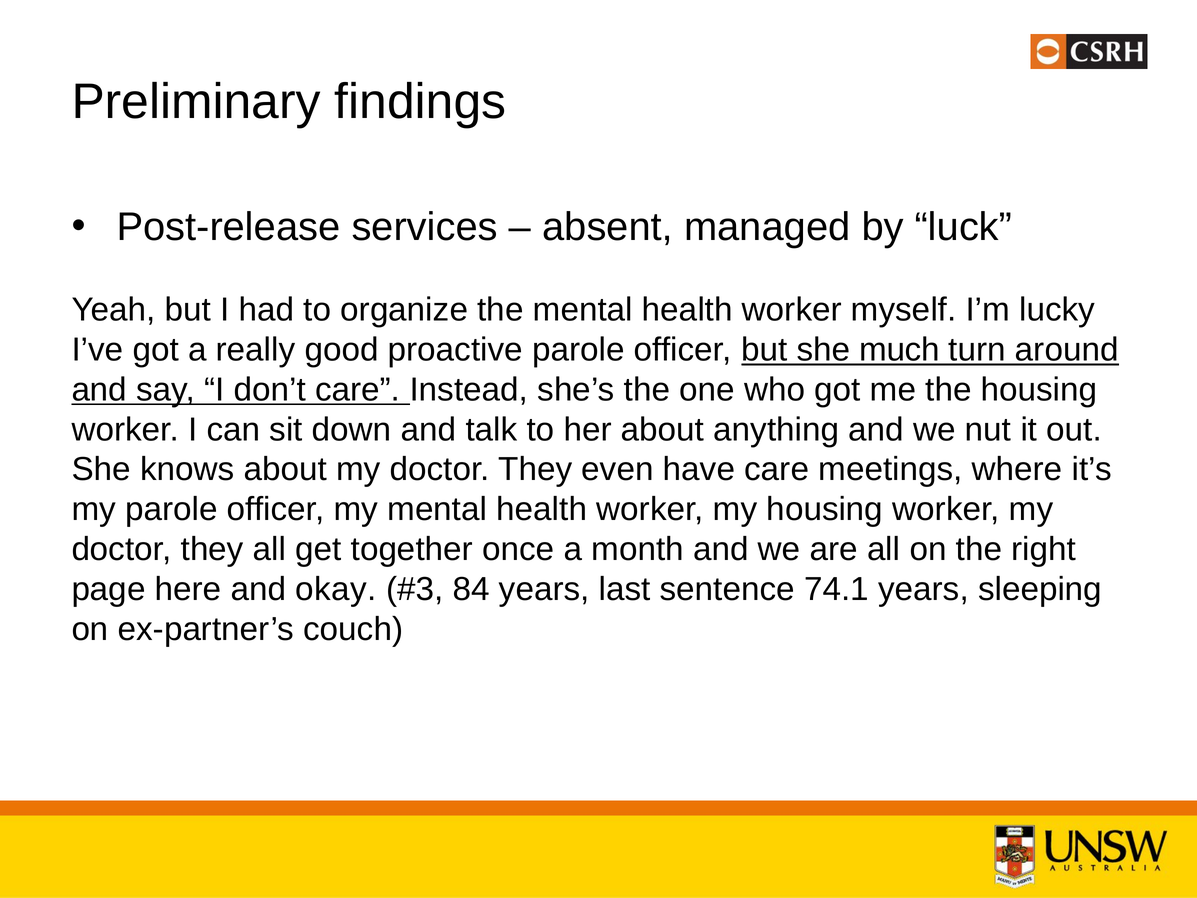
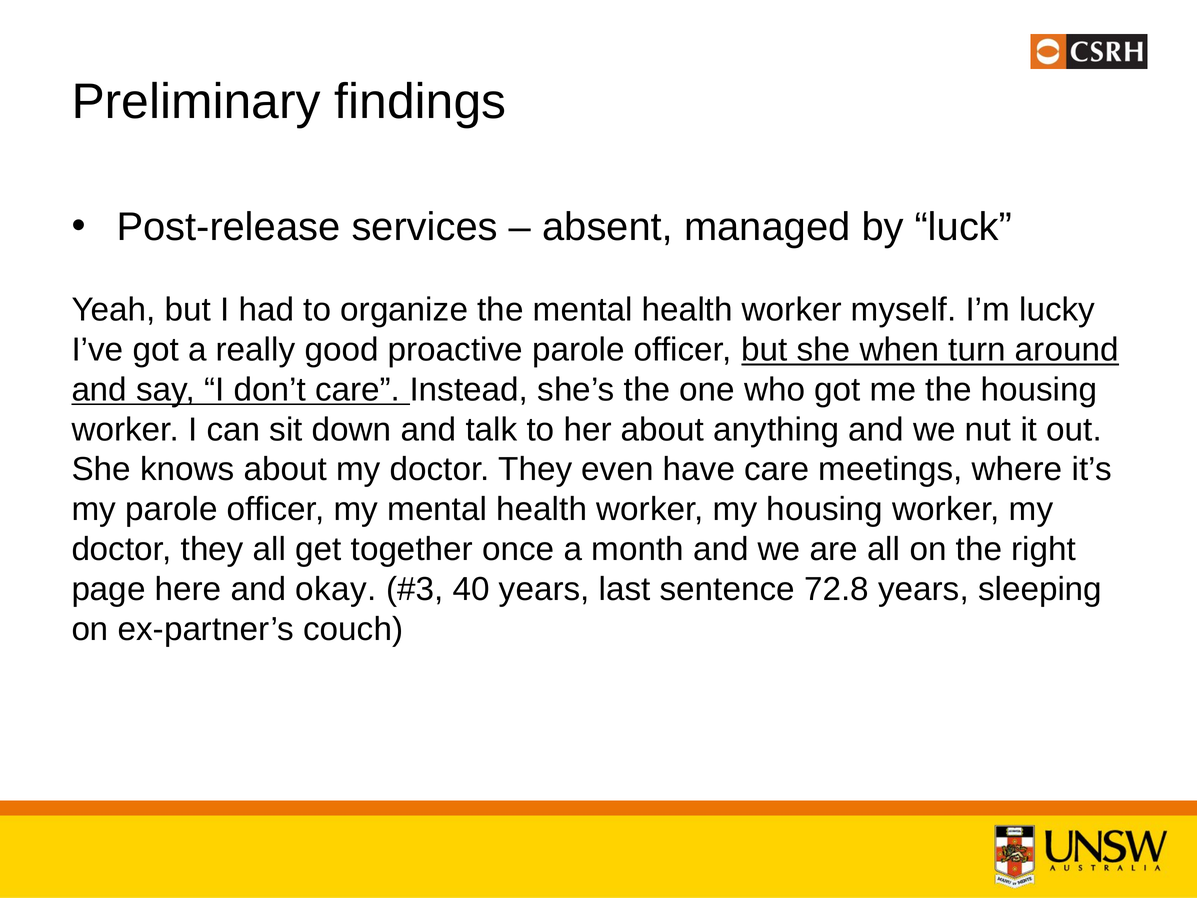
much: much -> when
84: 84 -> 40
74.1: 74.1 -> 72.8
